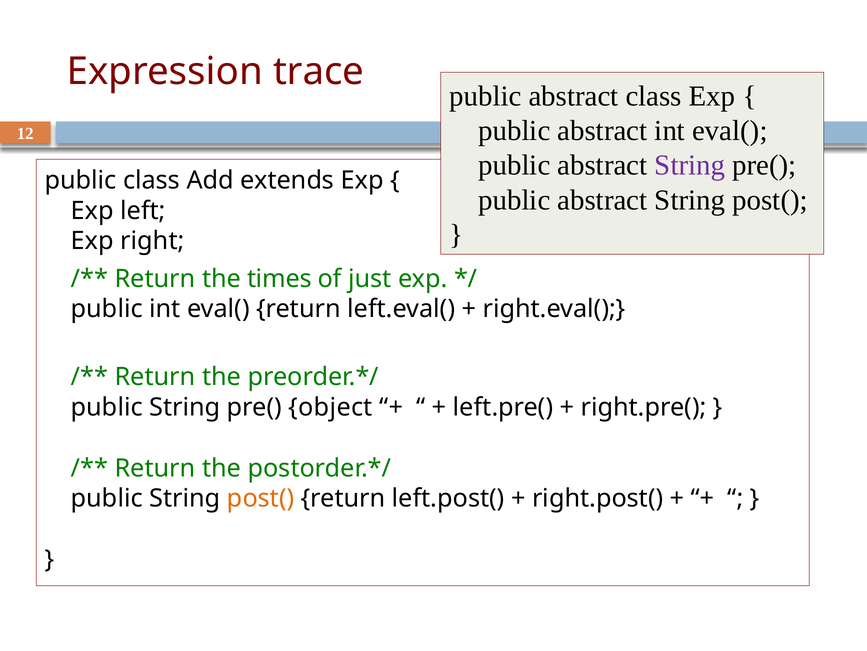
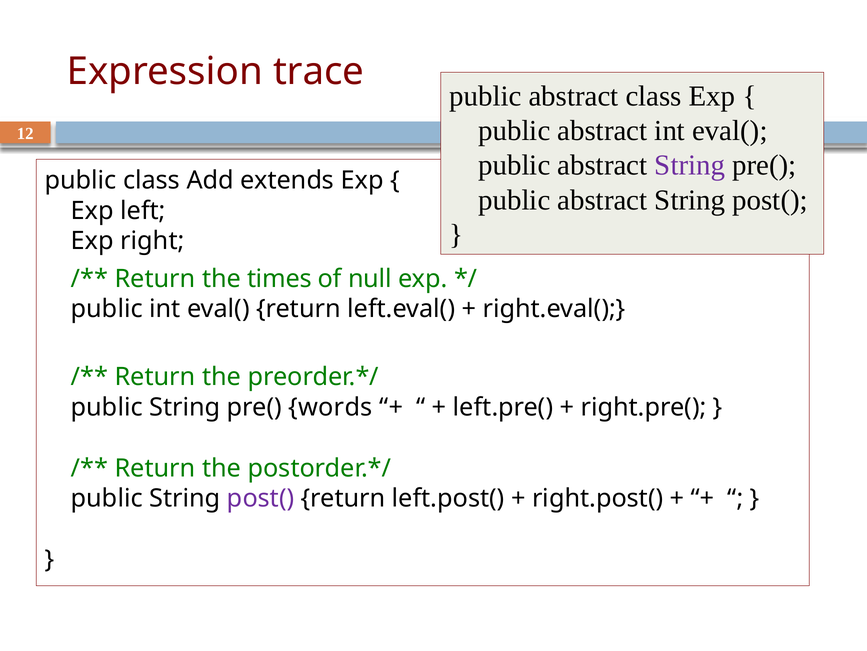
just: just -> null
object: object -> words
post( at (261, 498) colour: orange -> purple
